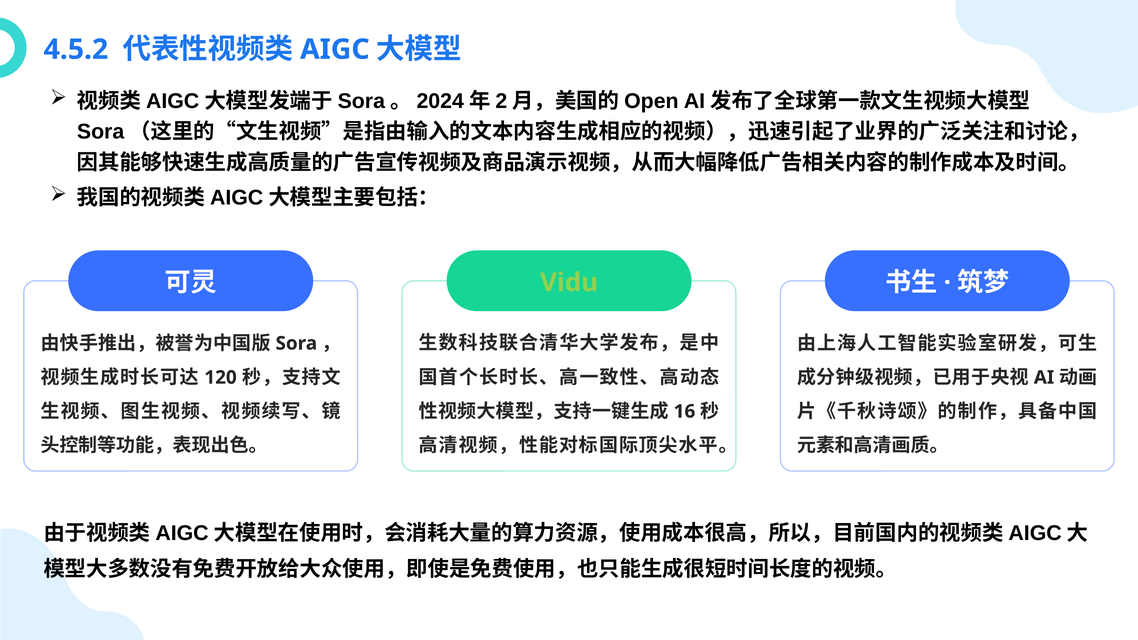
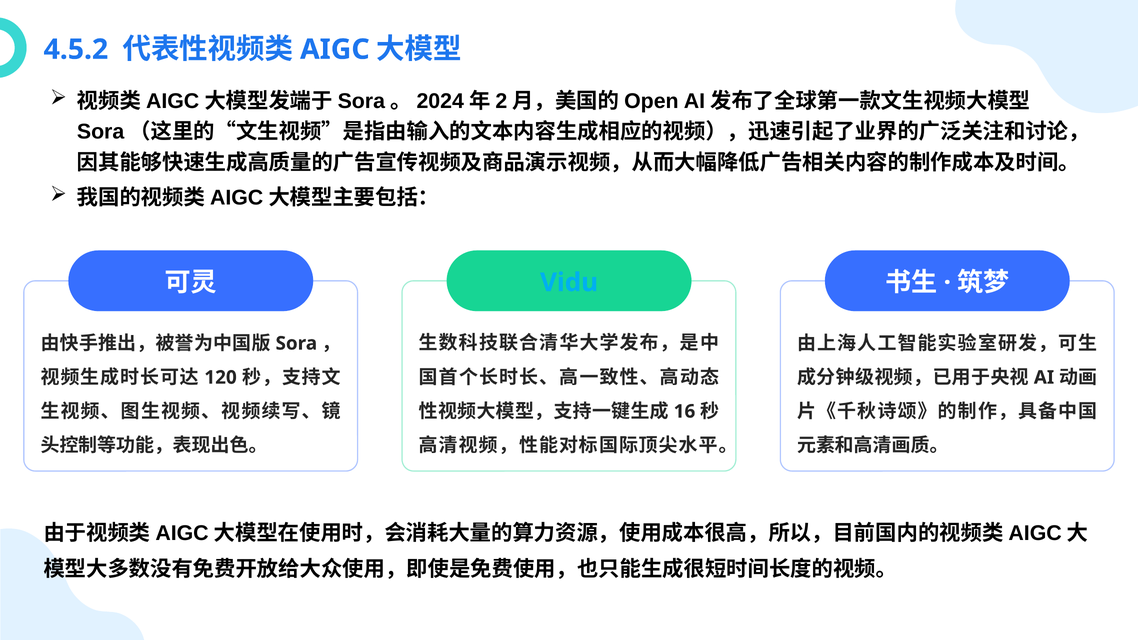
Vidu colour: light green -> light blue
